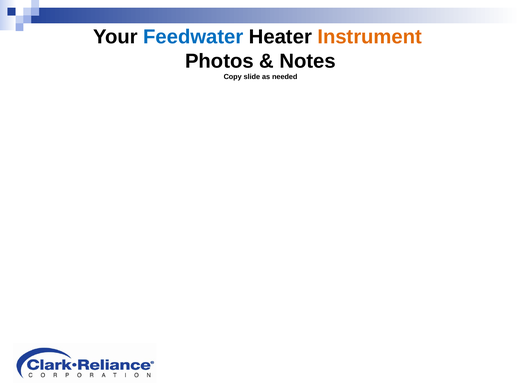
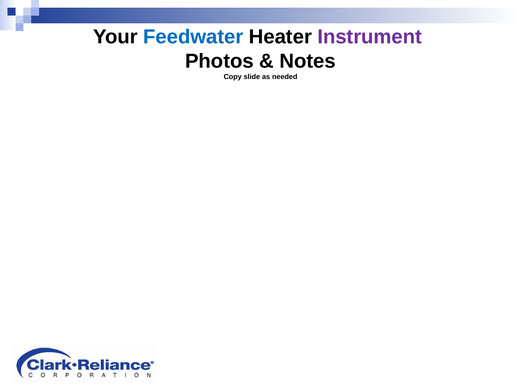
Instrument colour: orange -> purple
